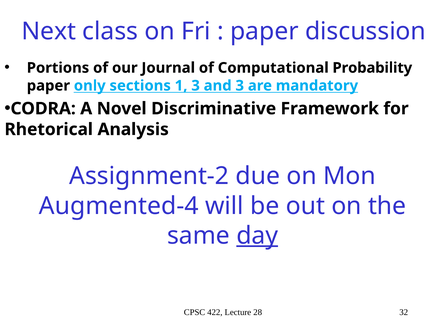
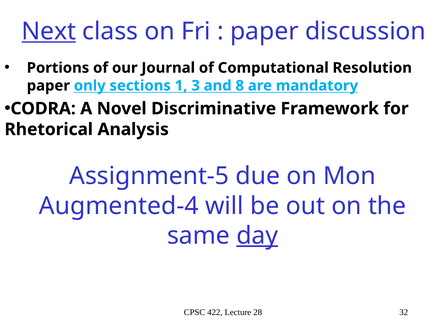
Next underline: none -> present
Probability: Probability -> Resolution
and 3: 3 -> 8
Assignment-2: Assignment-2 -> Assignment-5
